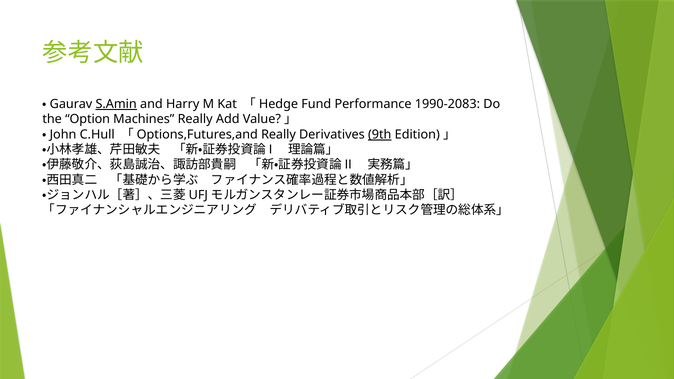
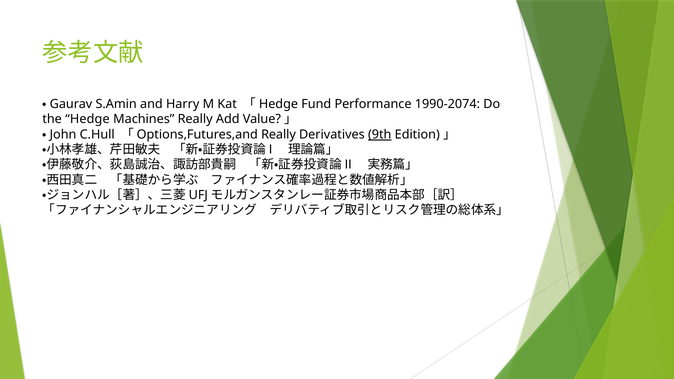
S.Amin underline: present -> none
1990-2083: 1990-2083 -> 1990-2074
Option: Option -> Hedge
